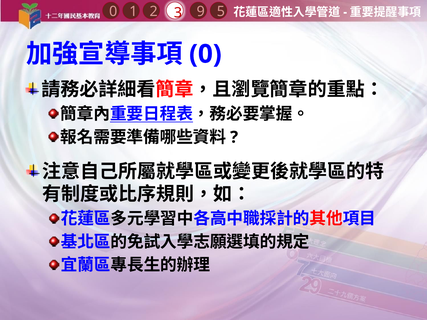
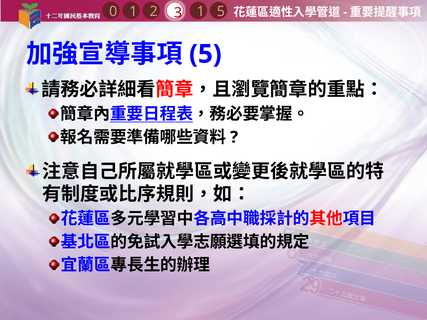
1 9: 9 -> 1
0 at (205, 54): 0 -> 5
